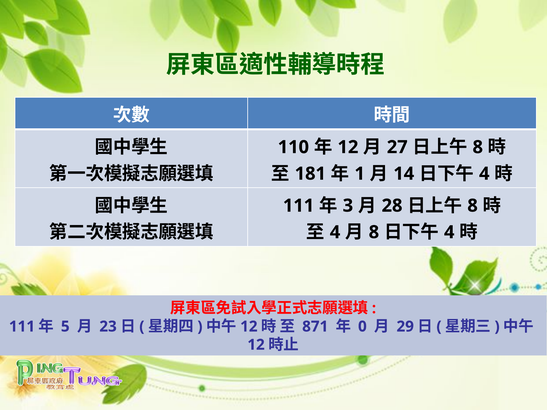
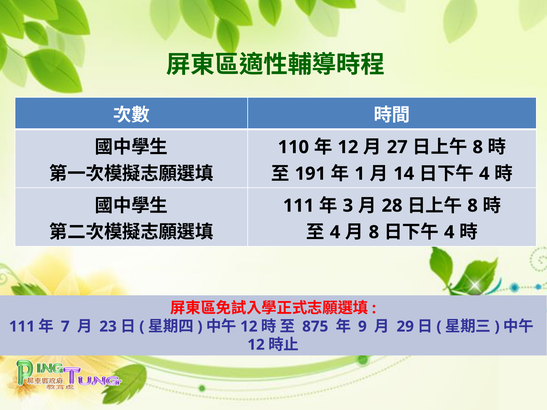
181: 181 -> 191
5: 5 -> 7
871: 871 -> 875
0: 0 -> 9
